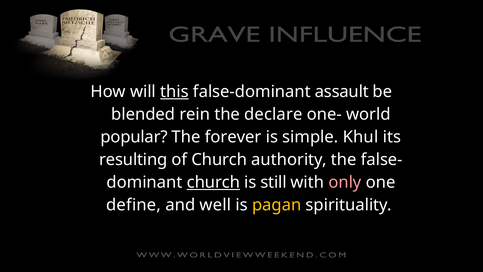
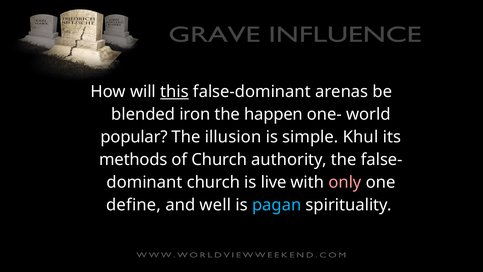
assault: assault -> arenas
rein: rein -> iron
declare: declare -> happen
forever: forever -> illusion
resulting: resulting -> methods
church at (213, 182) underline: present -> none
still: still -> live
pagan colour: yellow -> light blue
